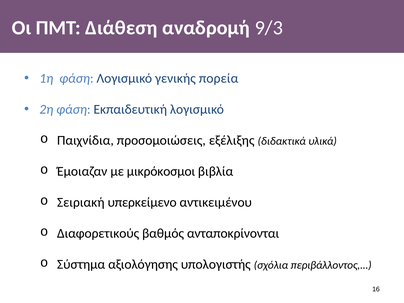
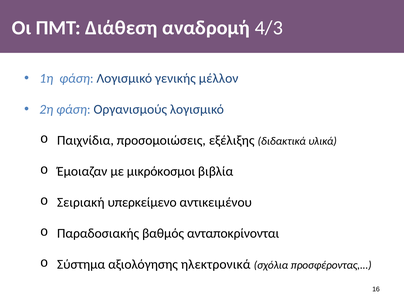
9/3: 9/3 -> 4/3
πορεία: πορεία -> μέλλον
Εκπαιδευτική: Εκπαιδευτική -> Οργανισμούς
Διαφορετικούς: Διαφορετικούς -> Παραδοσιακής
υπολογιστής: υπολογιστής -> ηλεκτρονικά
περιβάλλοντος: περιβάλλοντος -> προσφέροντας
